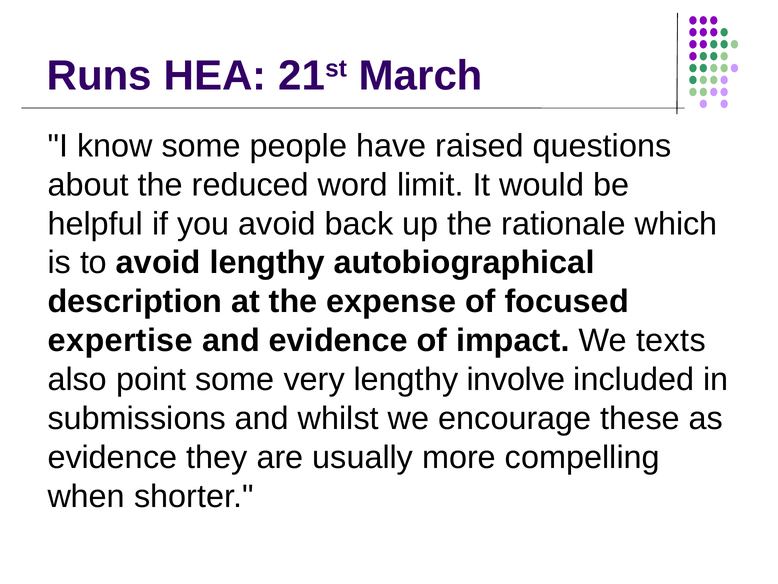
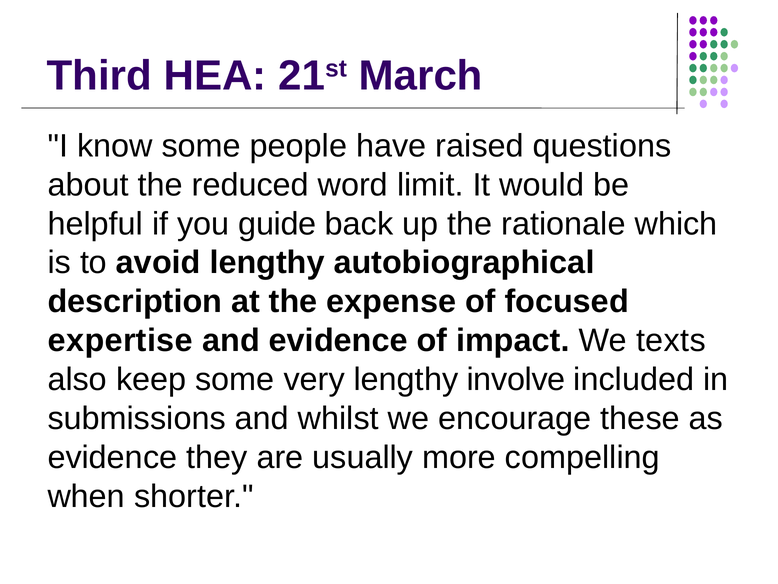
Runs: Runs -> Third
you avoid: avoid -> guide
point: point -> keep
